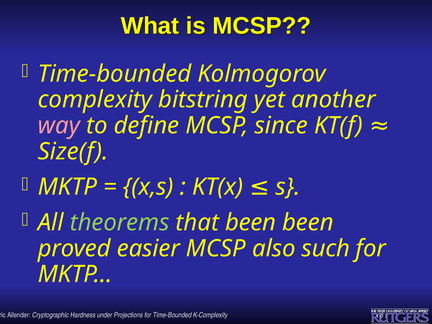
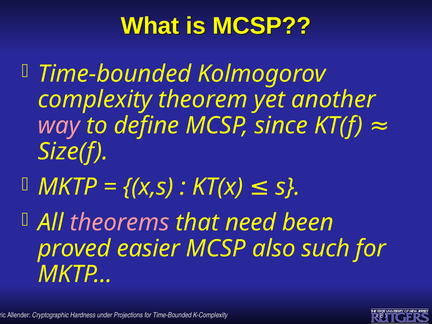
bitstring: bitstring -> theorem
theorems colour: light green -> pink
that been: been -> need
